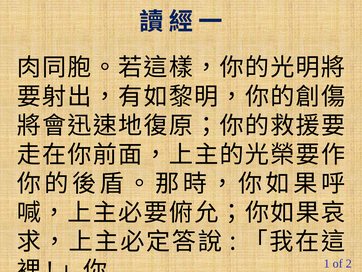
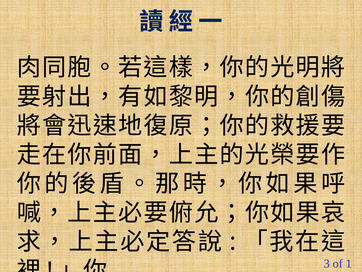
1: 1 -> 3
2: 2 -> 1
